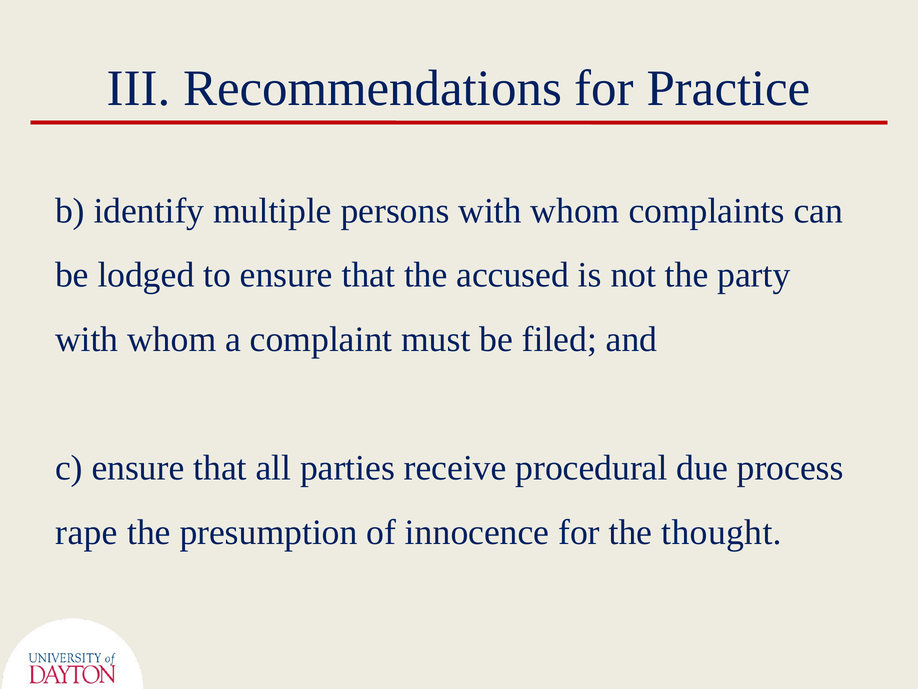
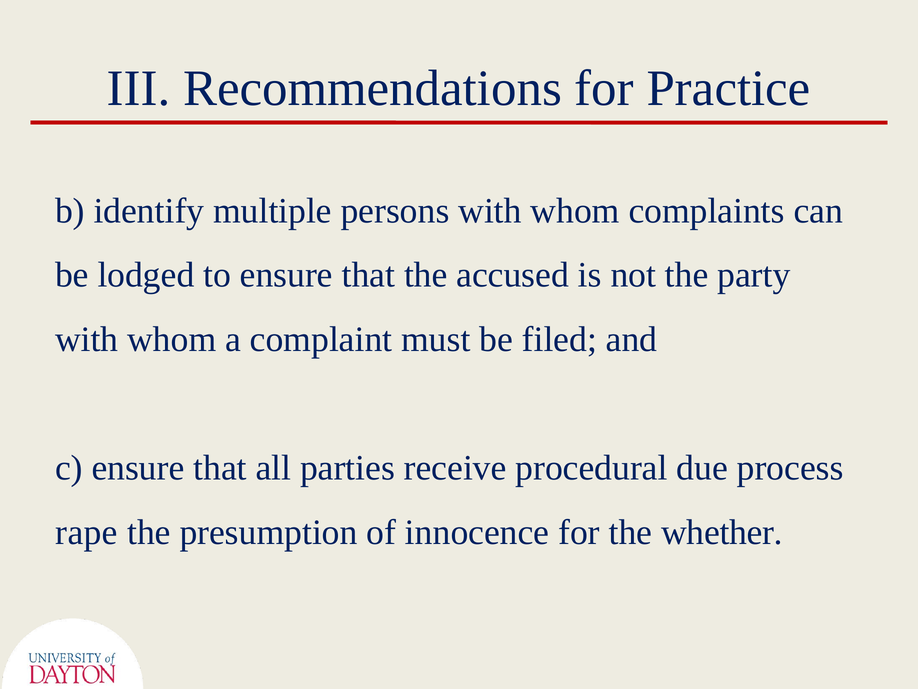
thought: thought -> whether
